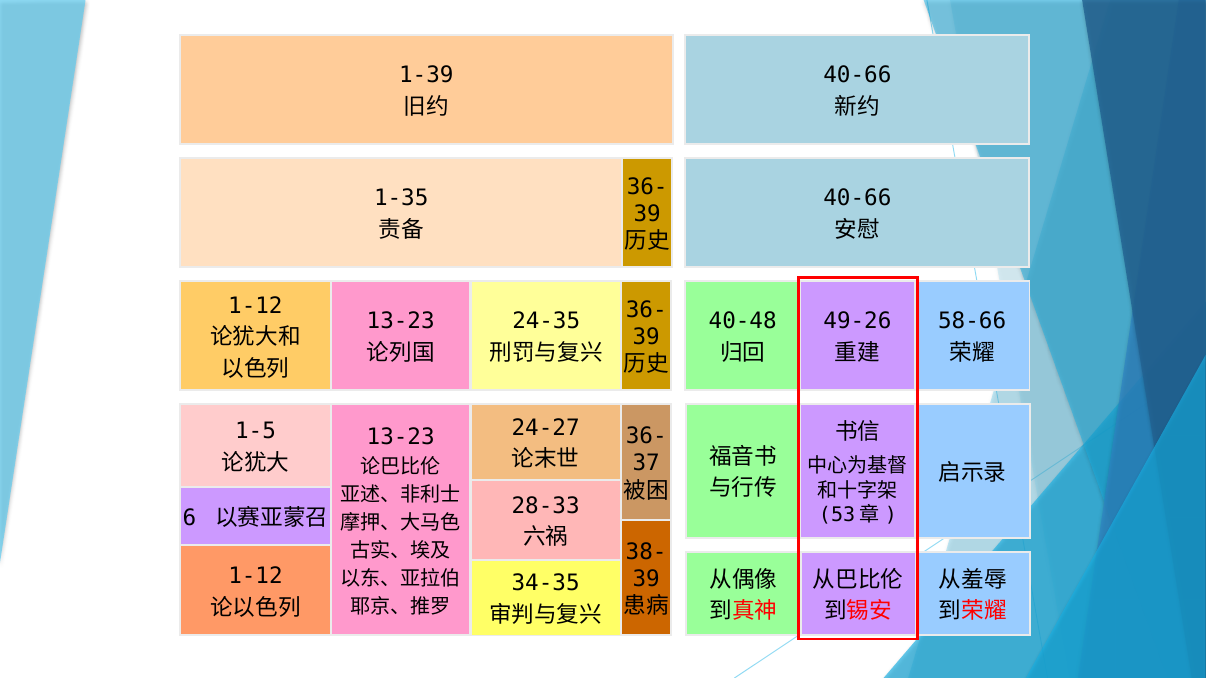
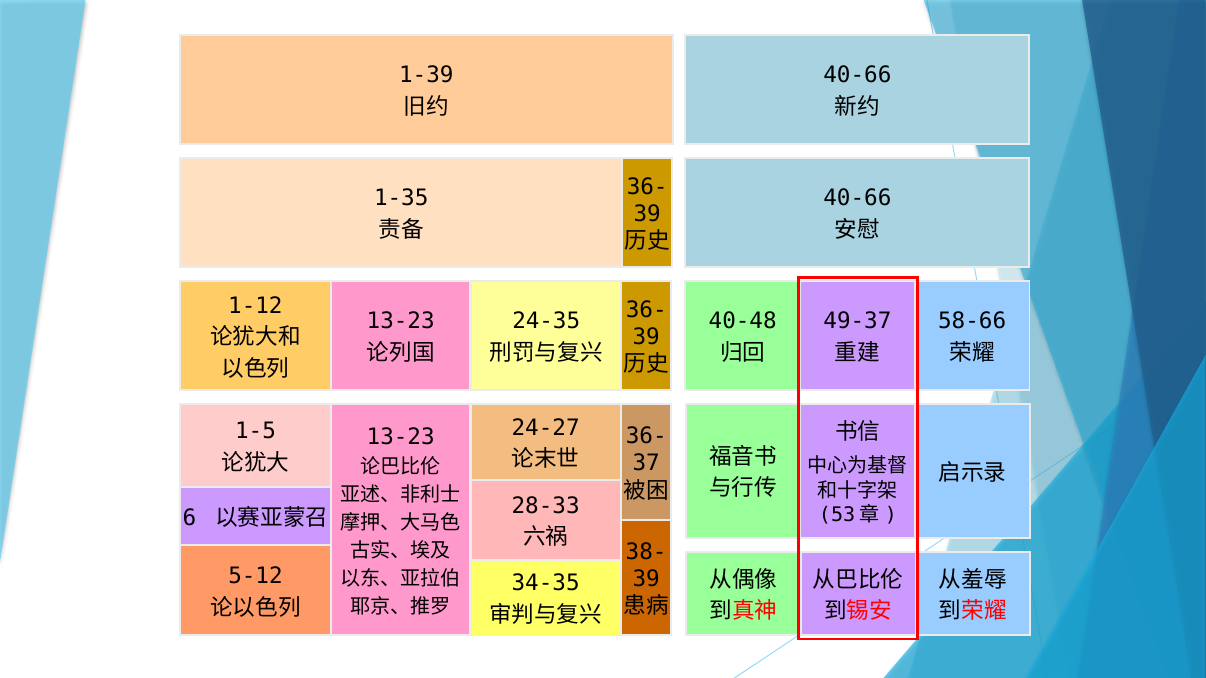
49-26: 49-26 -> 49-37
1-12 at (255, 576): 1-12 -> 5-12
